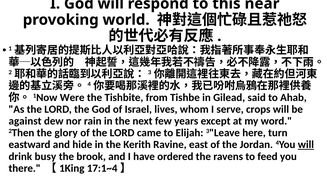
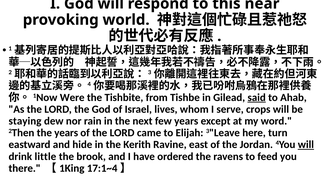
said underline: none -> present
against: against -> staying
the glory: glory -> years
busy: busy -> little
